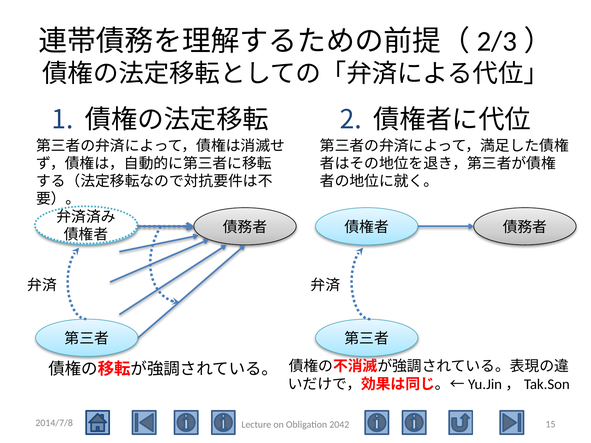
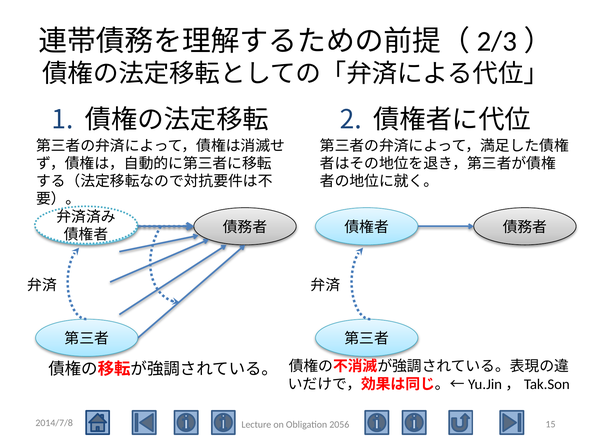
2042: 2042 -> 2056
